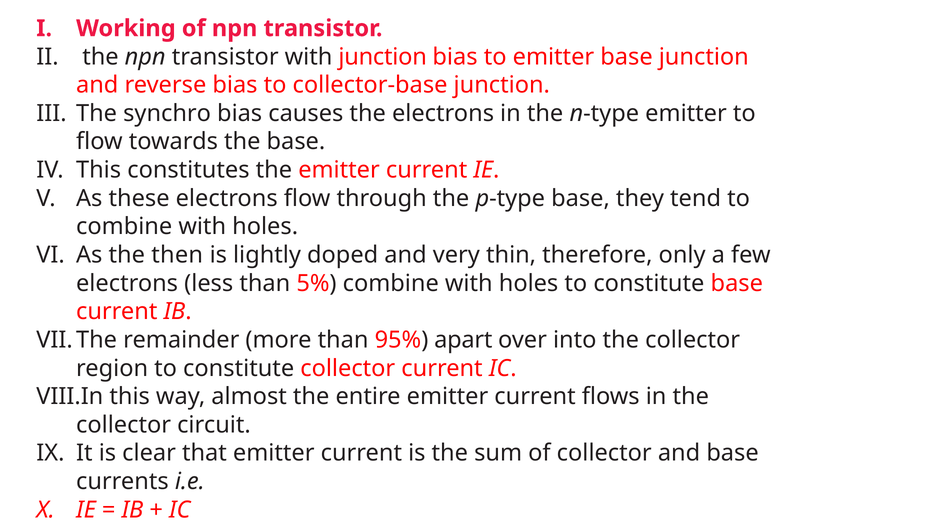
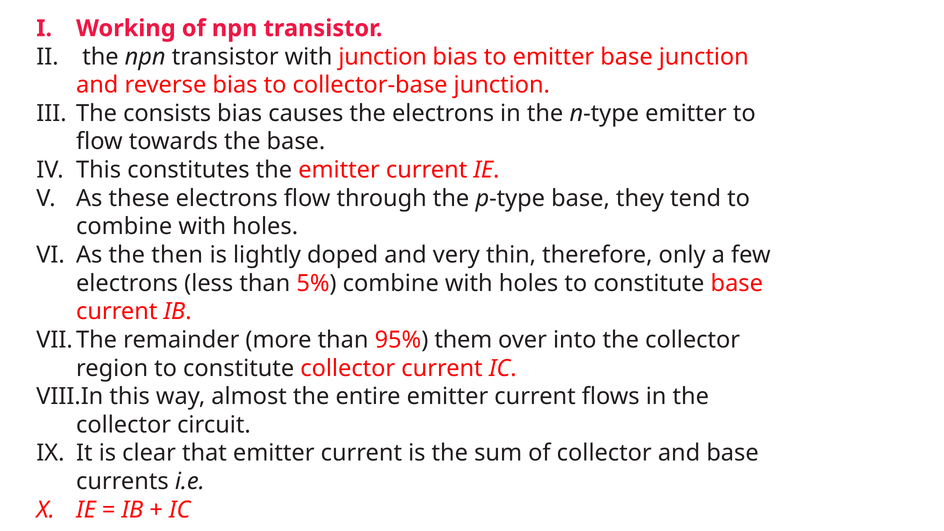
synchro: synchro -> consists
apart: apart -> them
